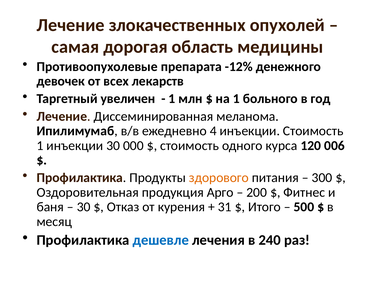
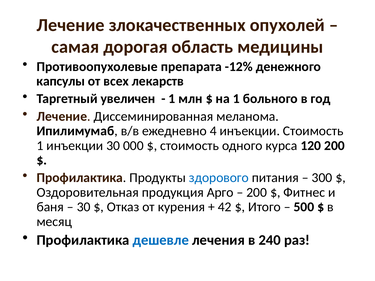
девочек: девочек -> капсулы
120 006: 006 -> 200
здорового colour: orange -> blue
31: 31 -> 42
